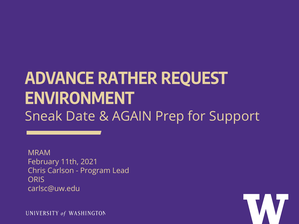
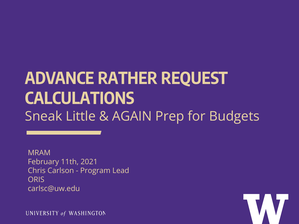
ENVIRONMENT: ENVIRONMENT -> CALCULATIONS
Date: Date -> Little
Support: Support -> Budgets
